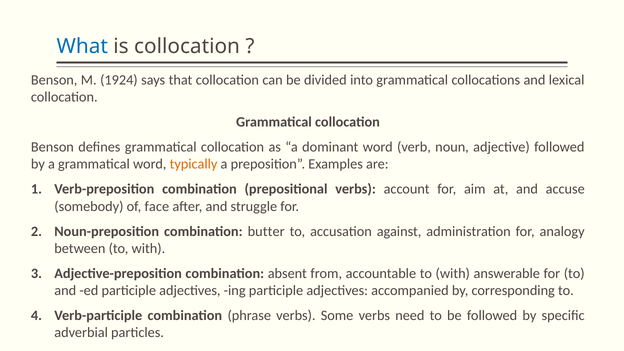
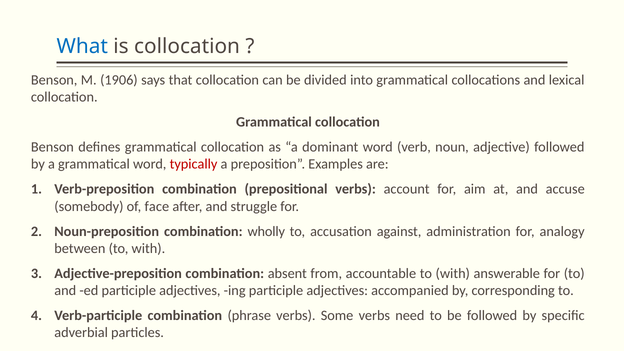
1924: 1924 -> 1906
typically colour: orange -> red
butter: butter -> wholly
